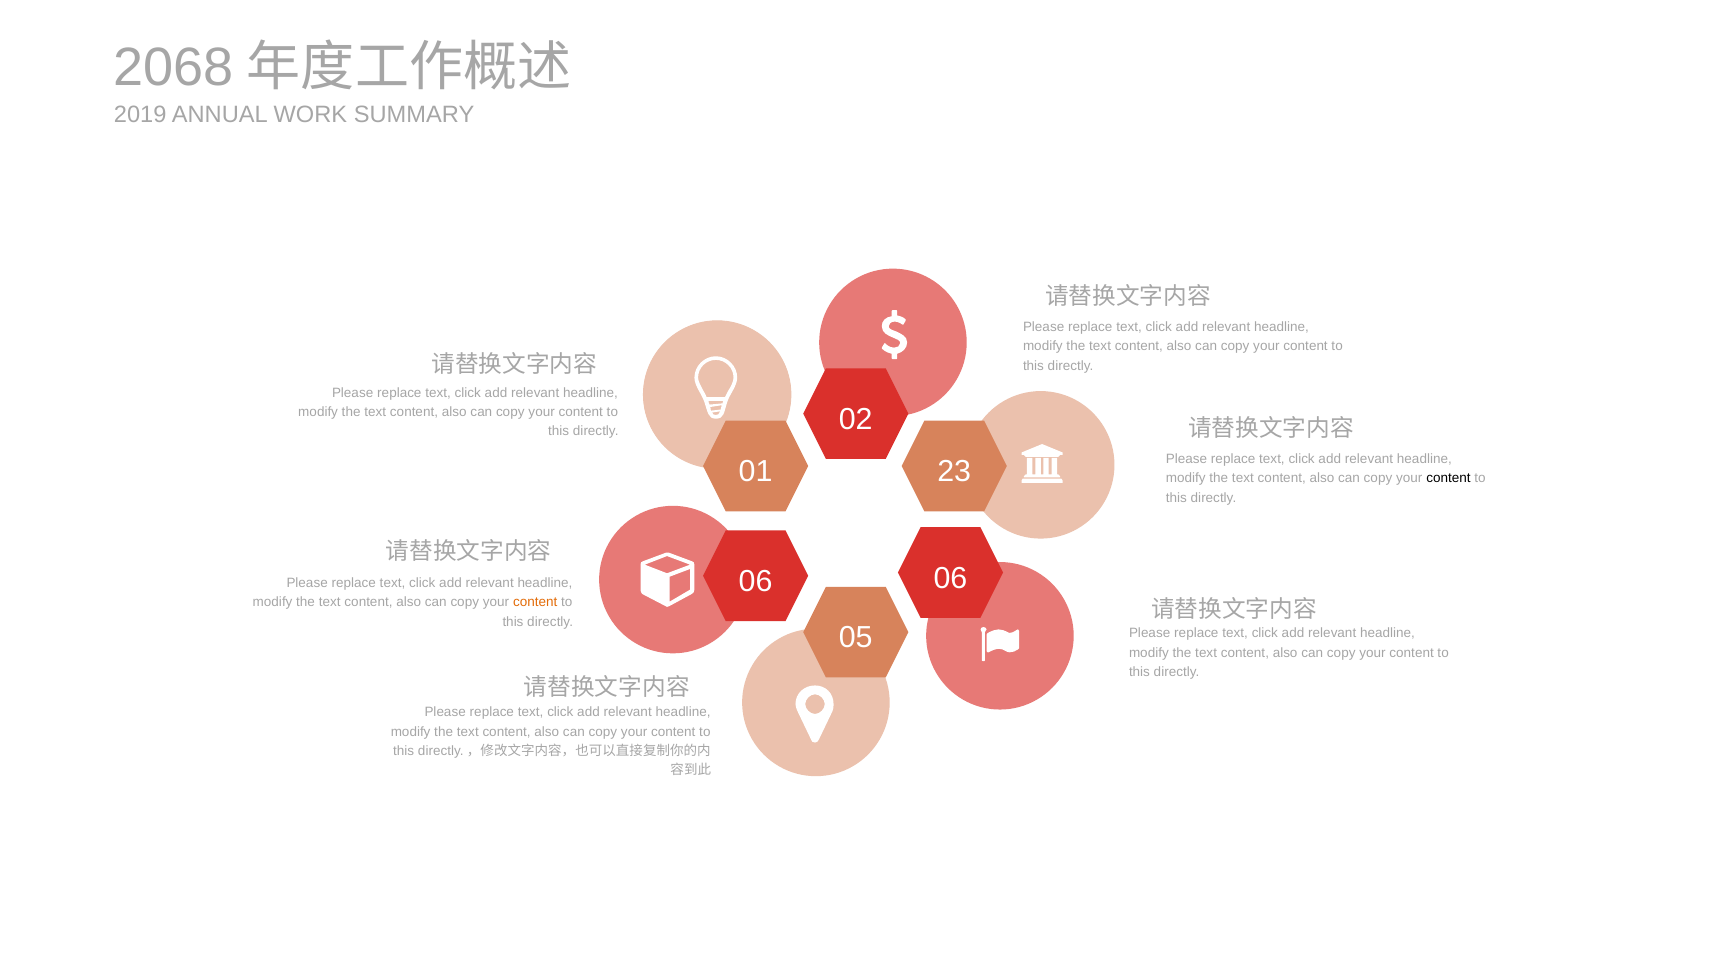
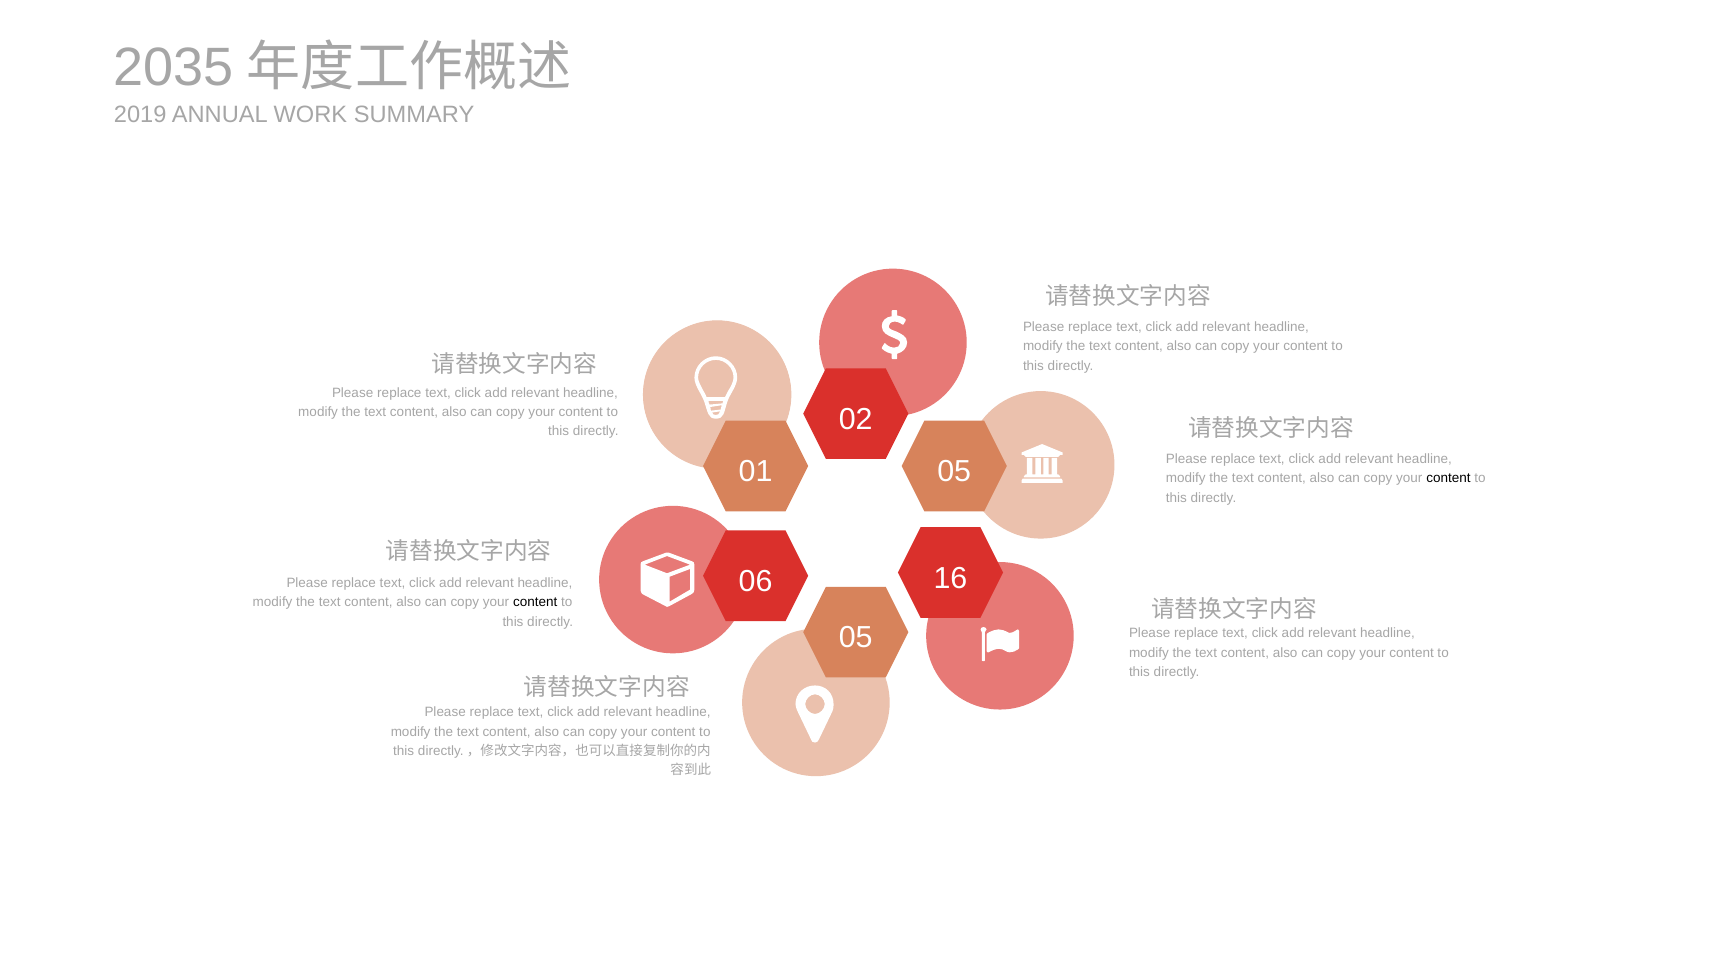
2068: 2068 -> 2035
01 23: 23 -> 05
06 06: 06 -> 16
content at (535, 603) colour: orange -> black
